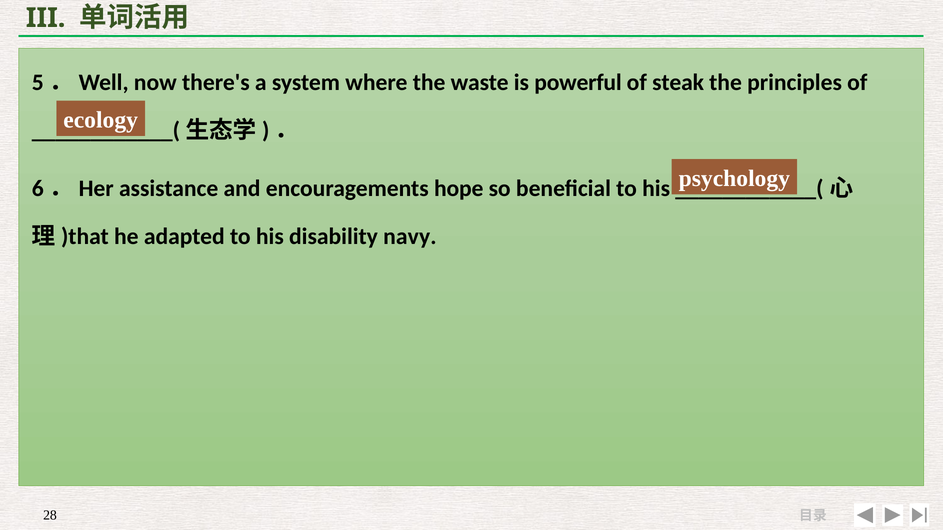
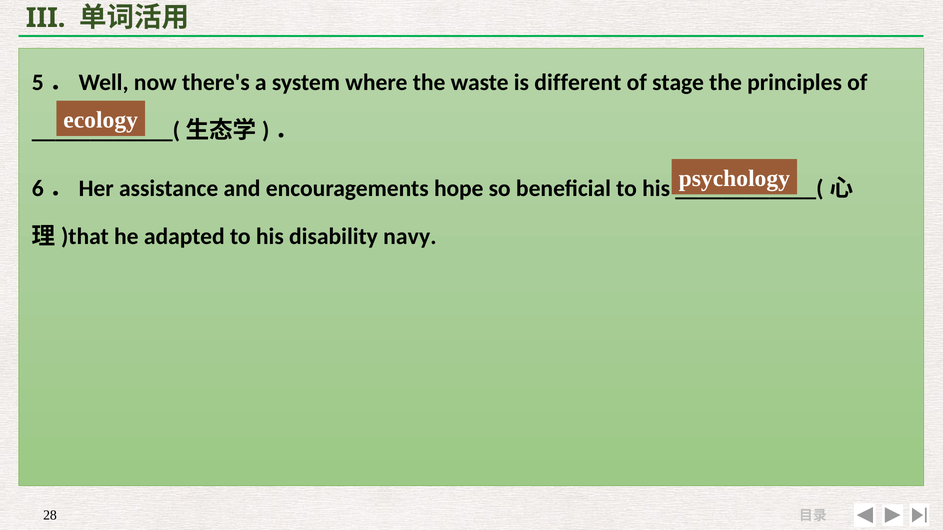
powerful: powerful -> different
steak: steak -> stage
